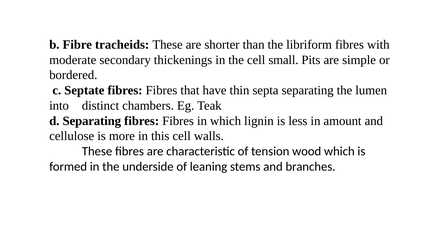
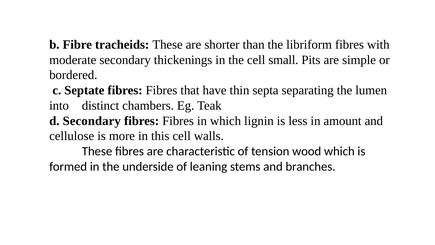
d Separating: Separating -> Secondary
